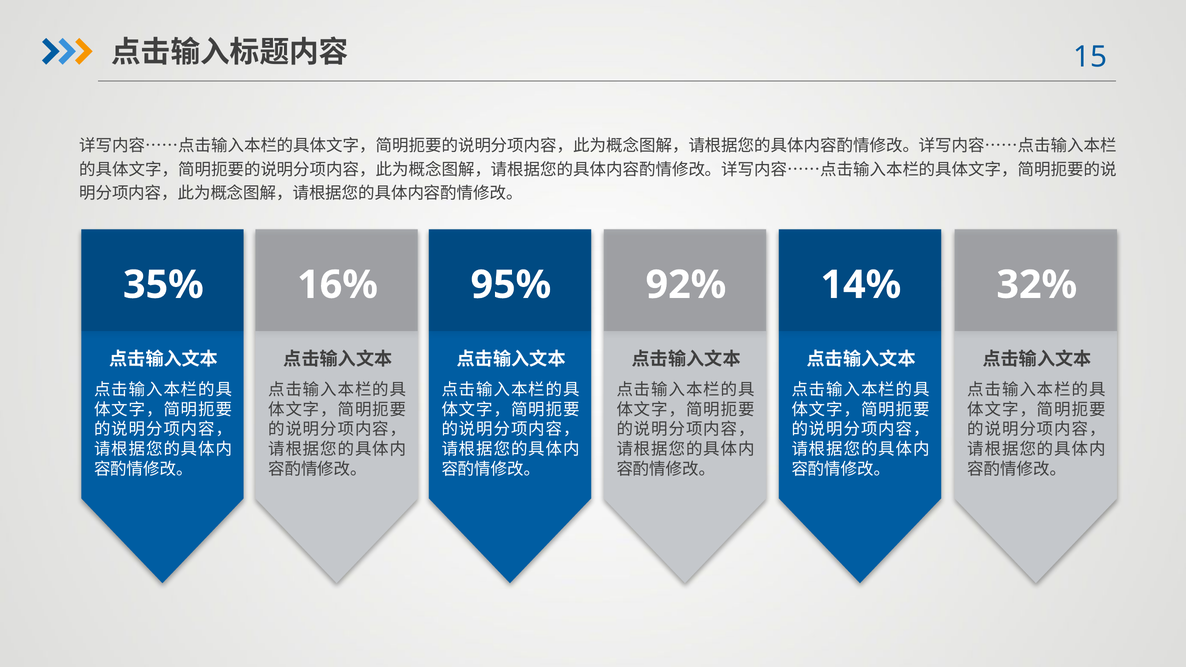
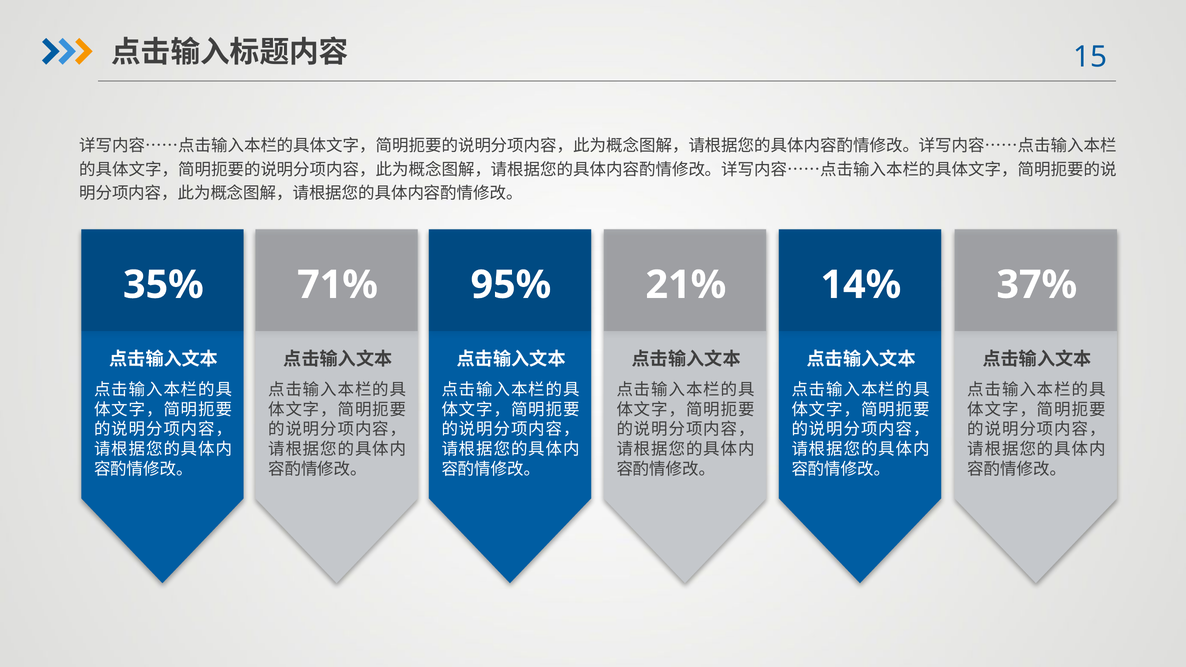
16%: 16% -> 71%
92%: 92% -> 21%
32%: 32% -> 37%
